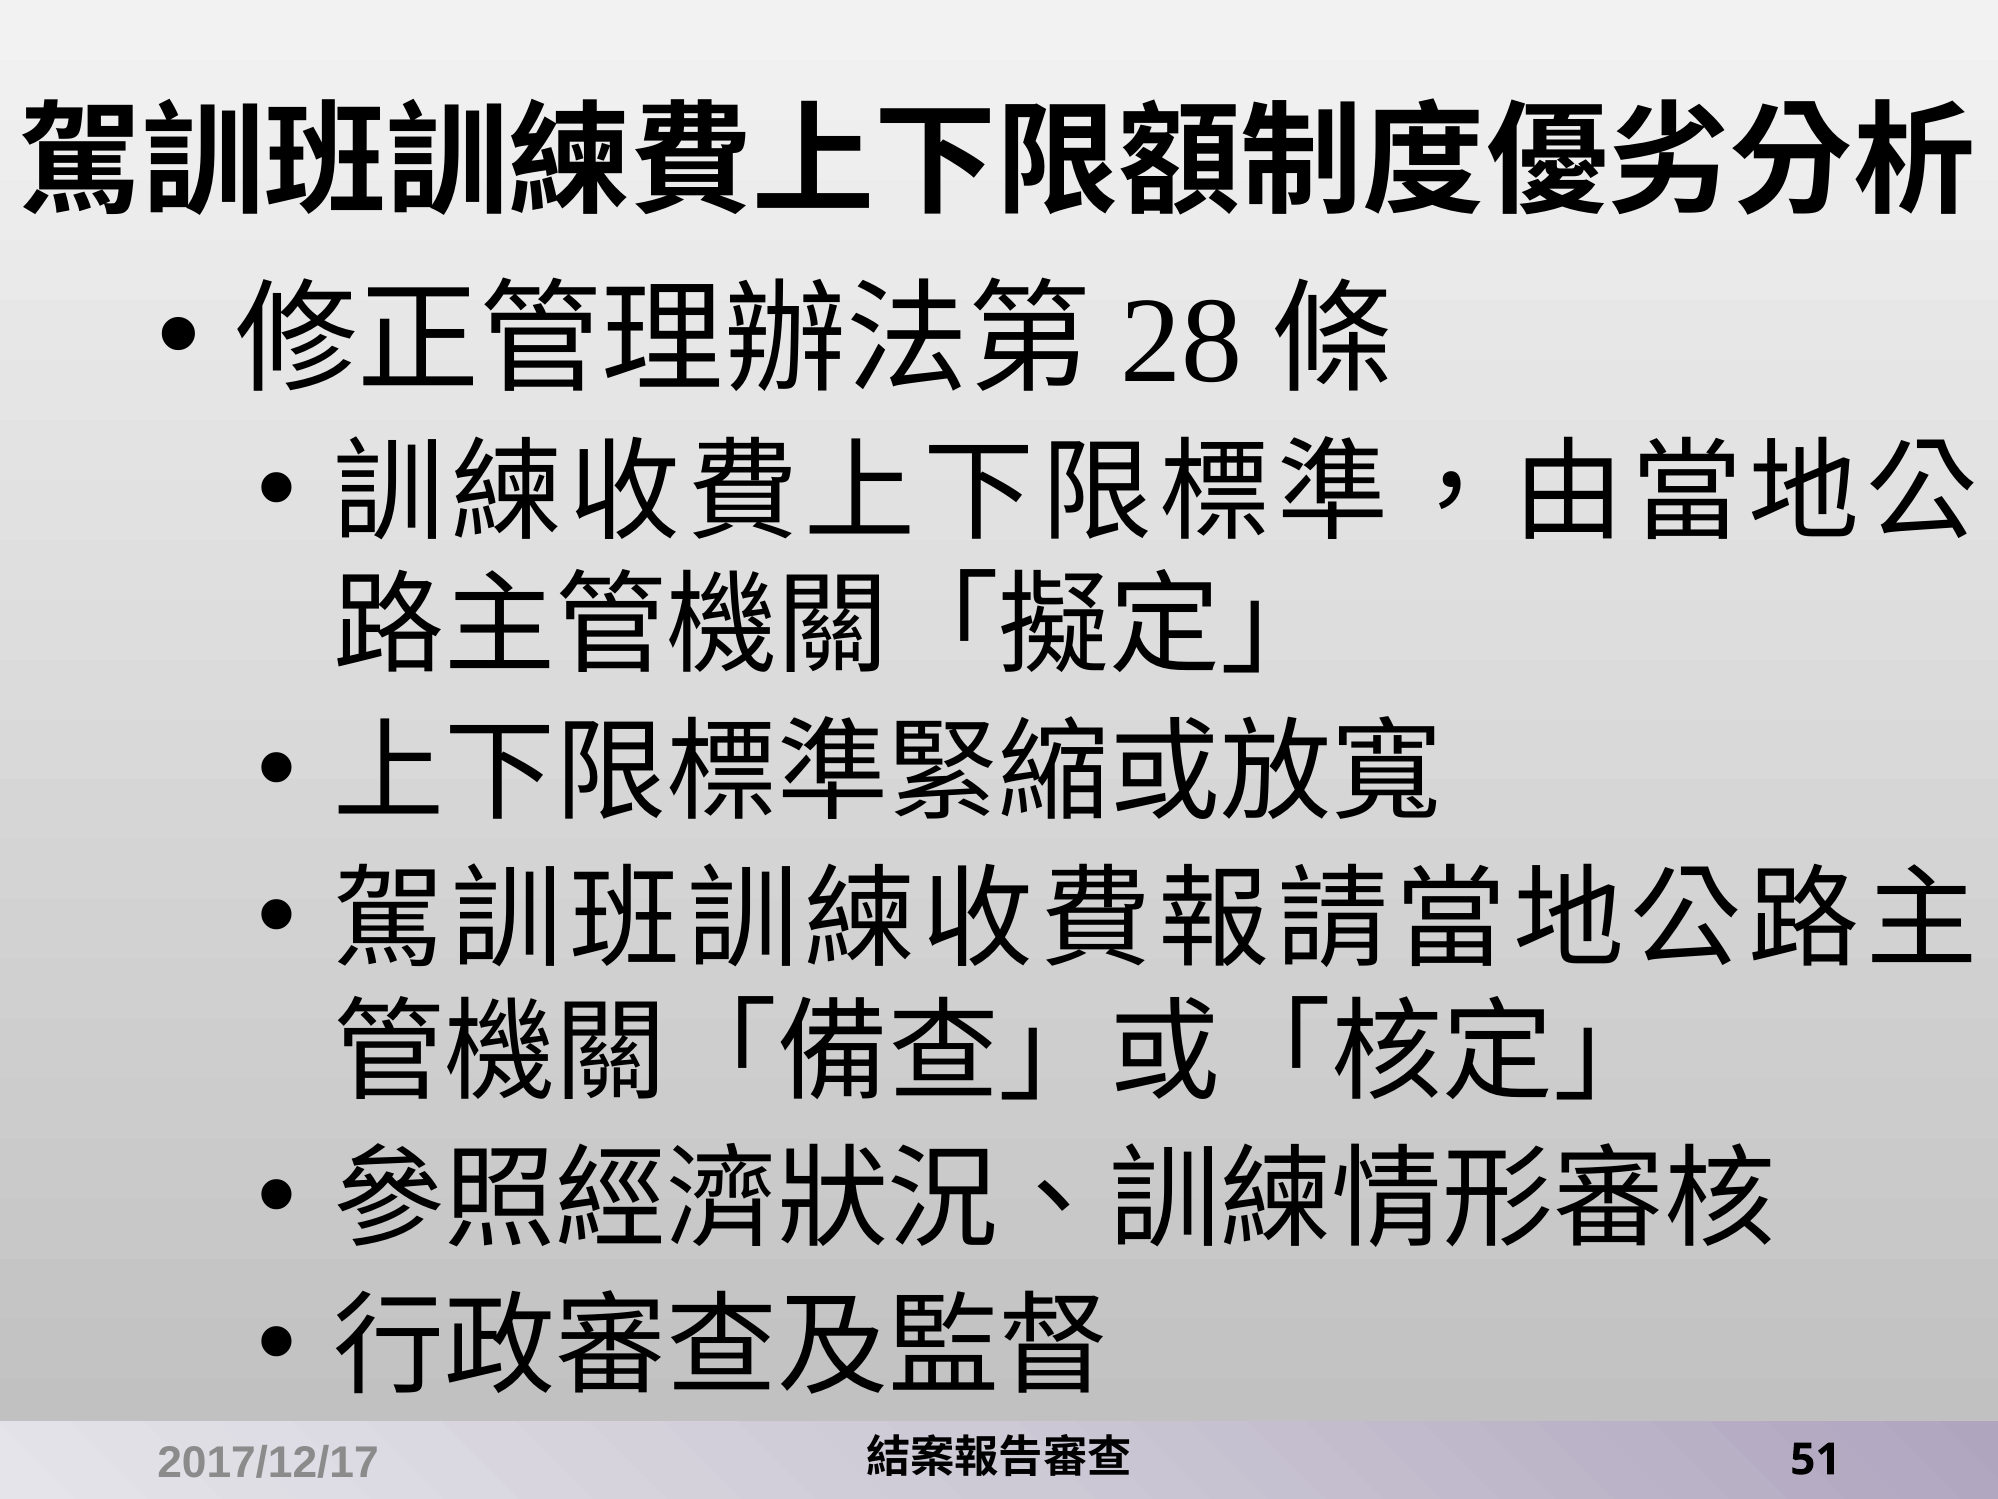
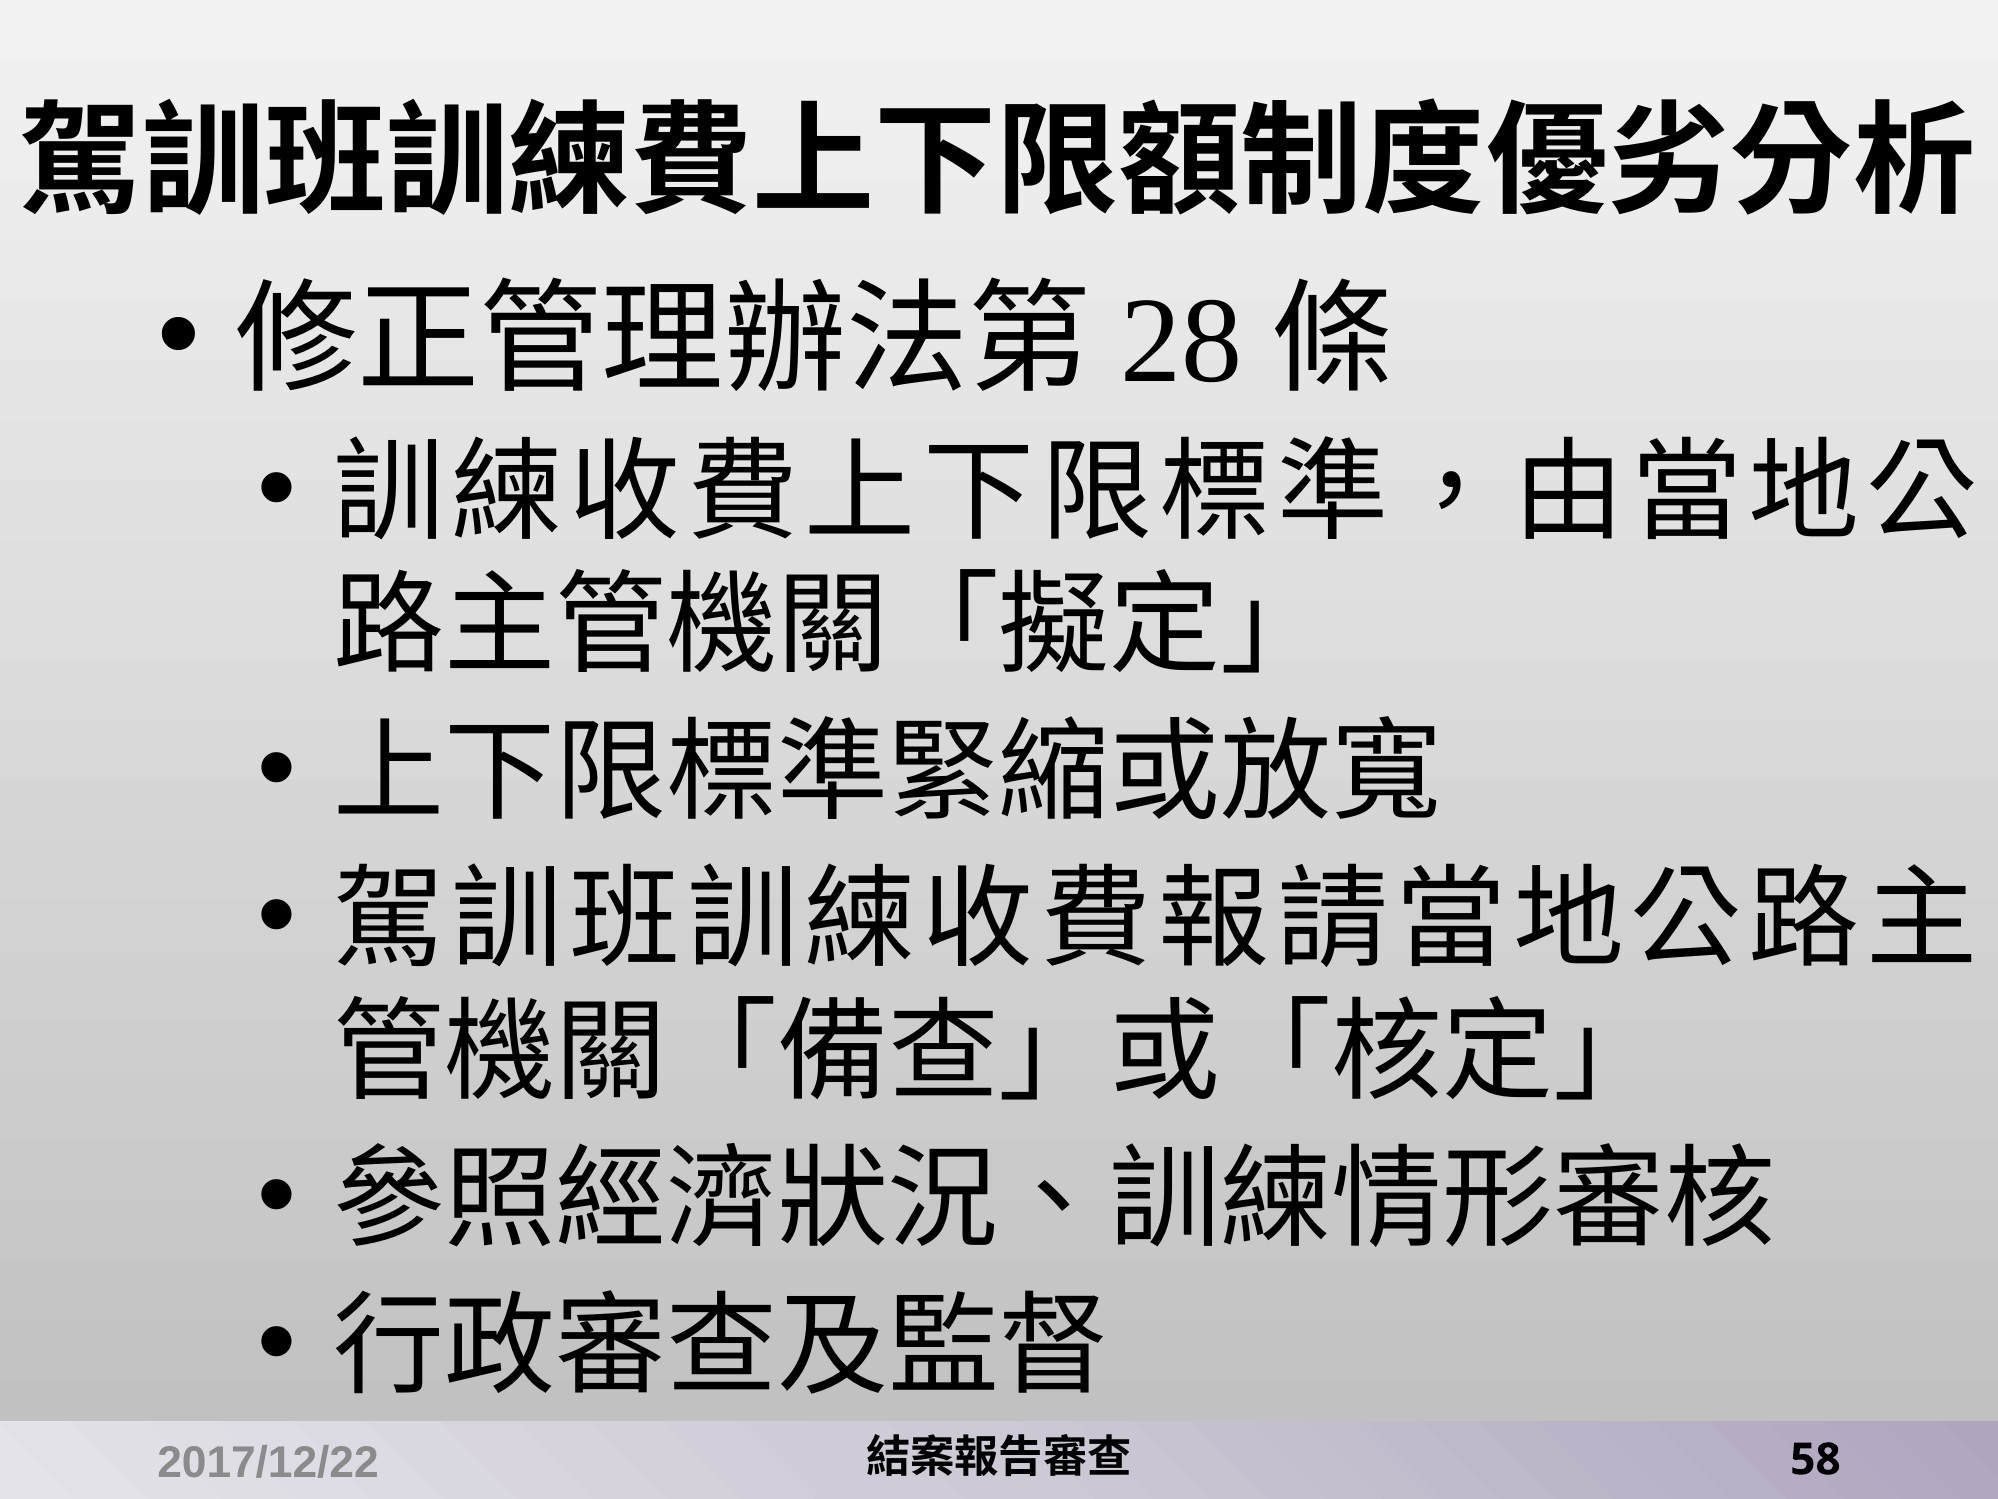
51: 51 -> 58
2017/12/17: 2017/12/17 -> 2017/12/22
